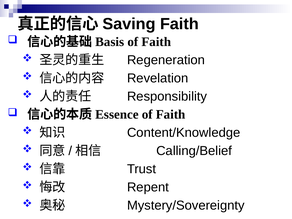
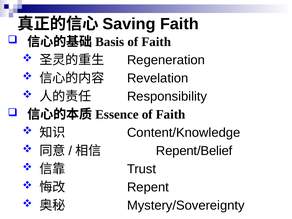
Calling/Belief: Calling/Belief -> Repent/Belief
